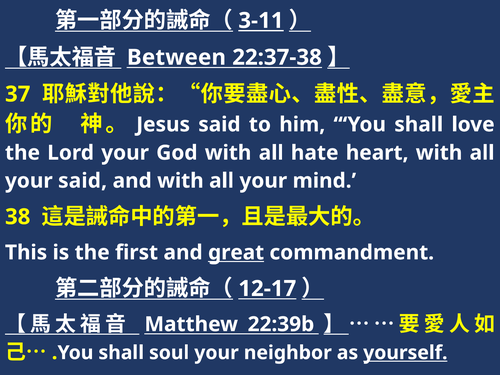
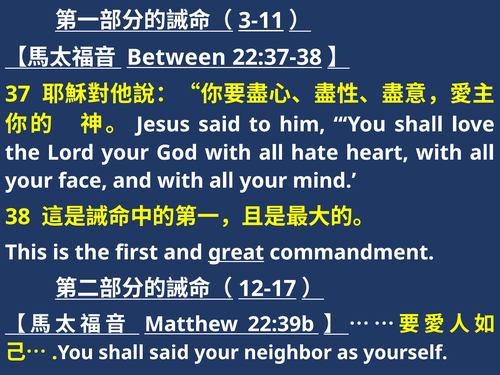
your said: said -> face
shall soul: soul -> said
yourself underline: present -> none
